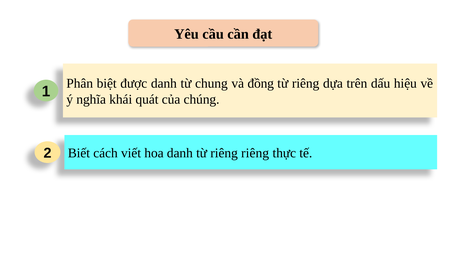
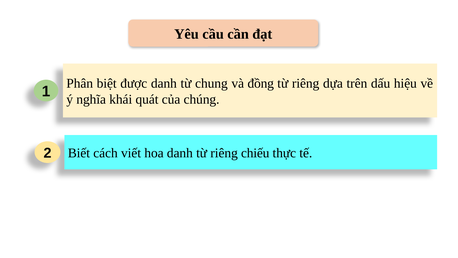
riêng riêng: riêng -> chiếu
